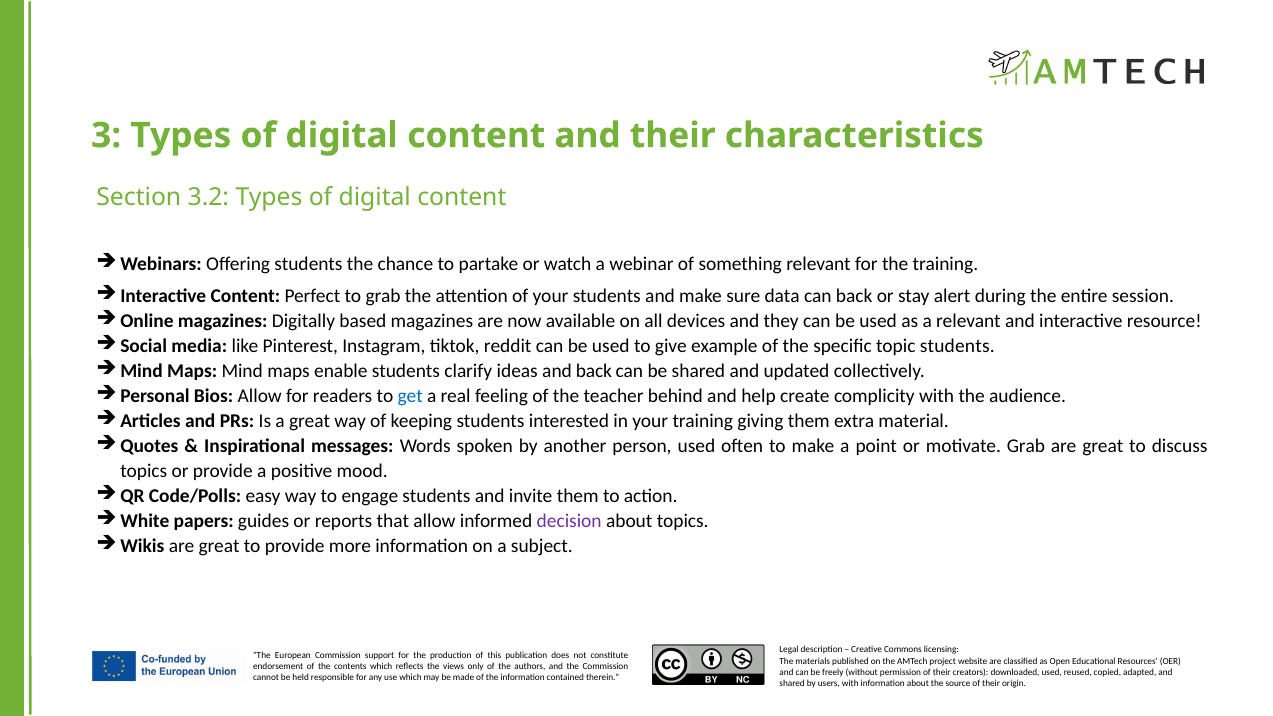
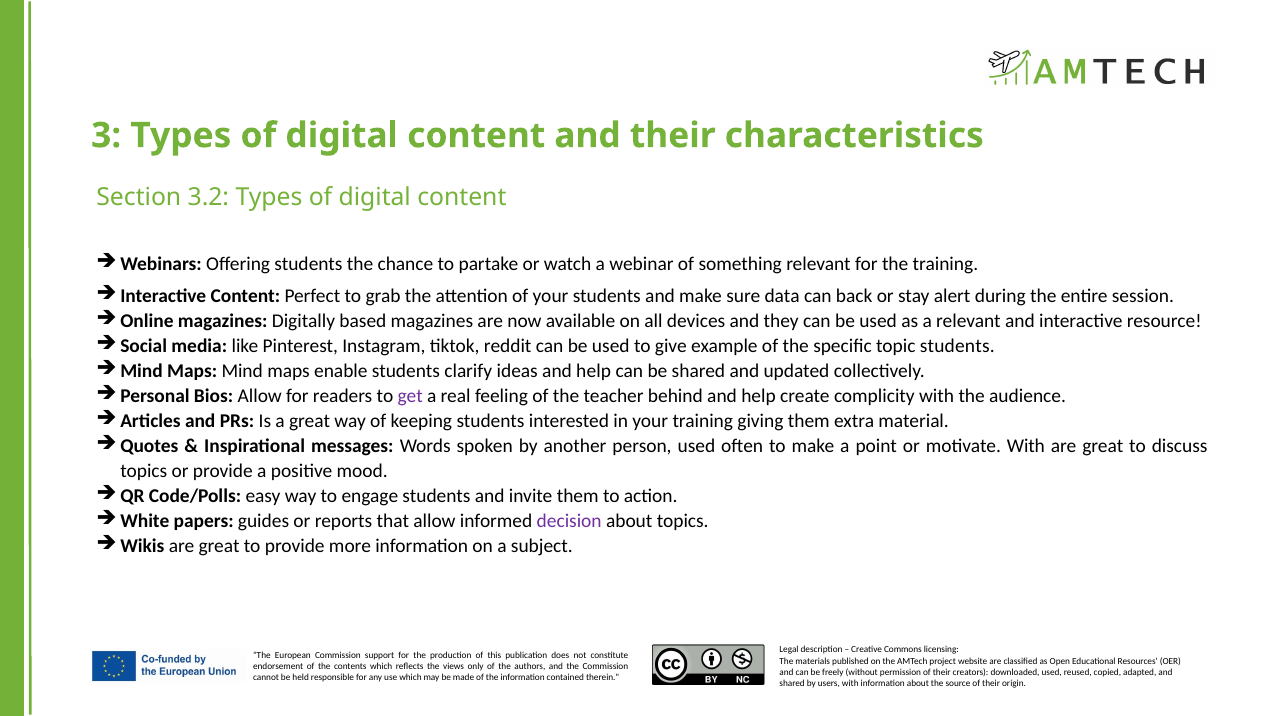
ideas and back: back -> help
get colour: blue -> purple
motivate Grab: Grab -> With
